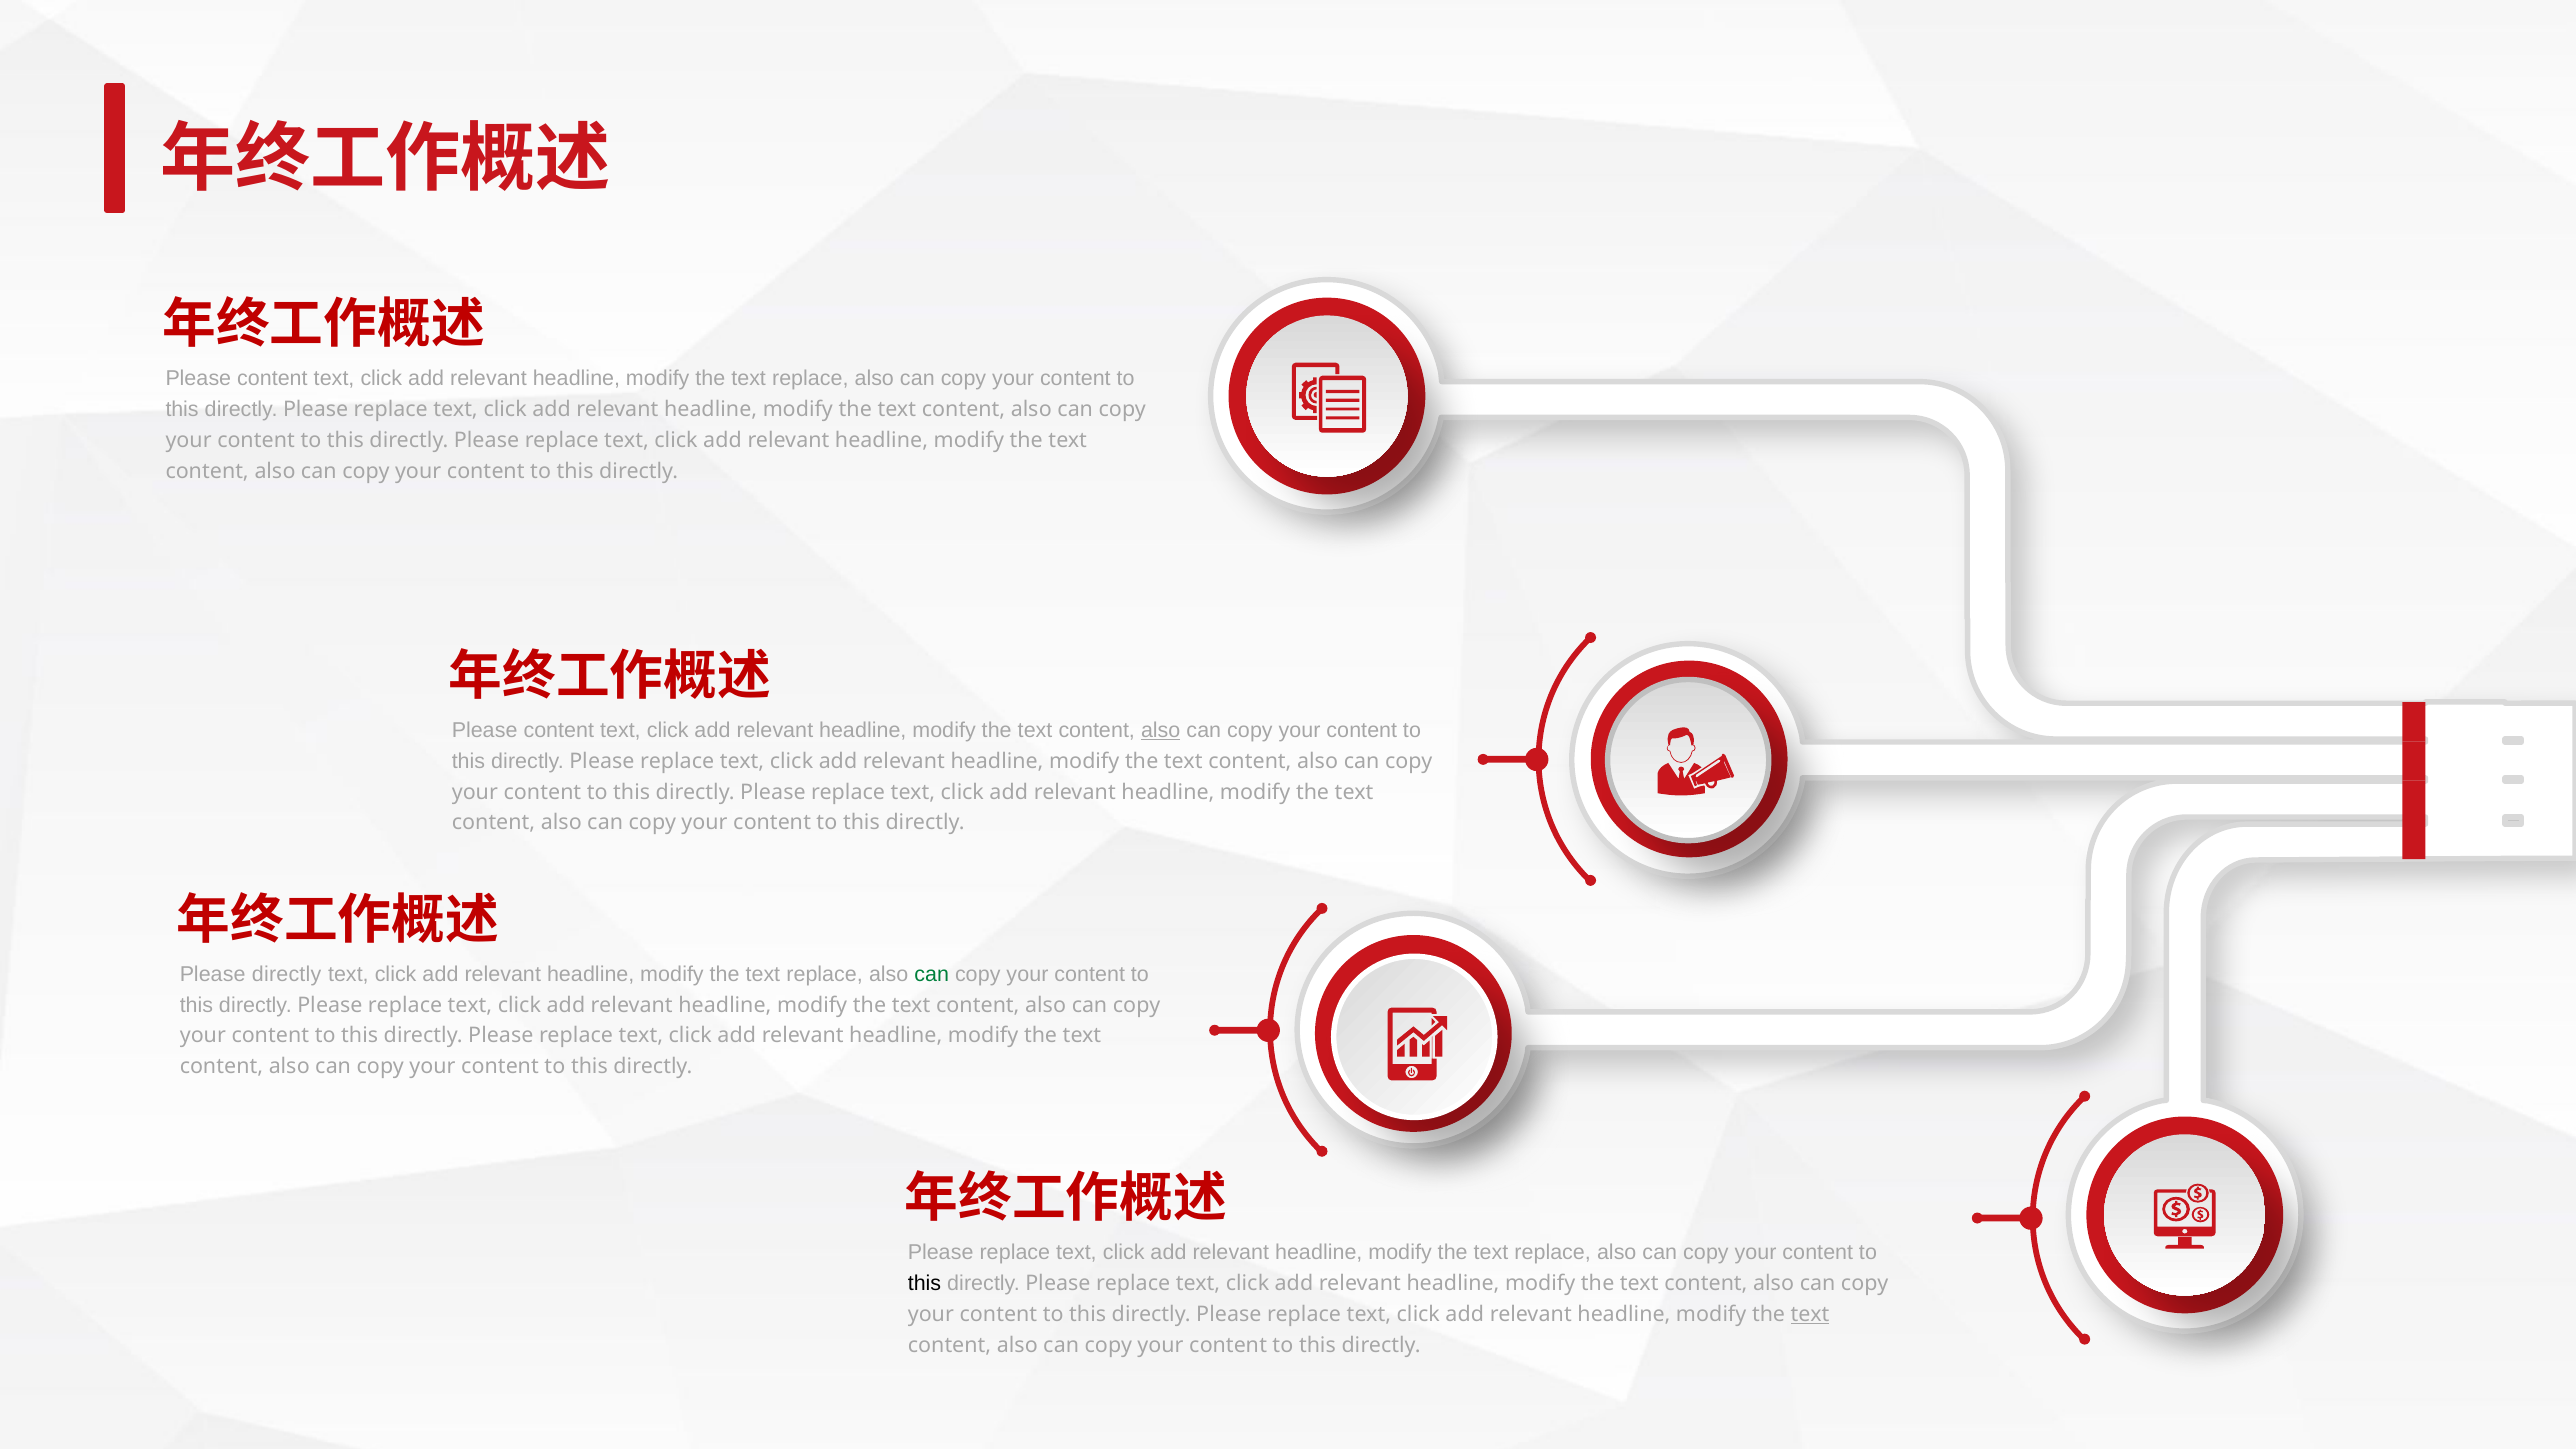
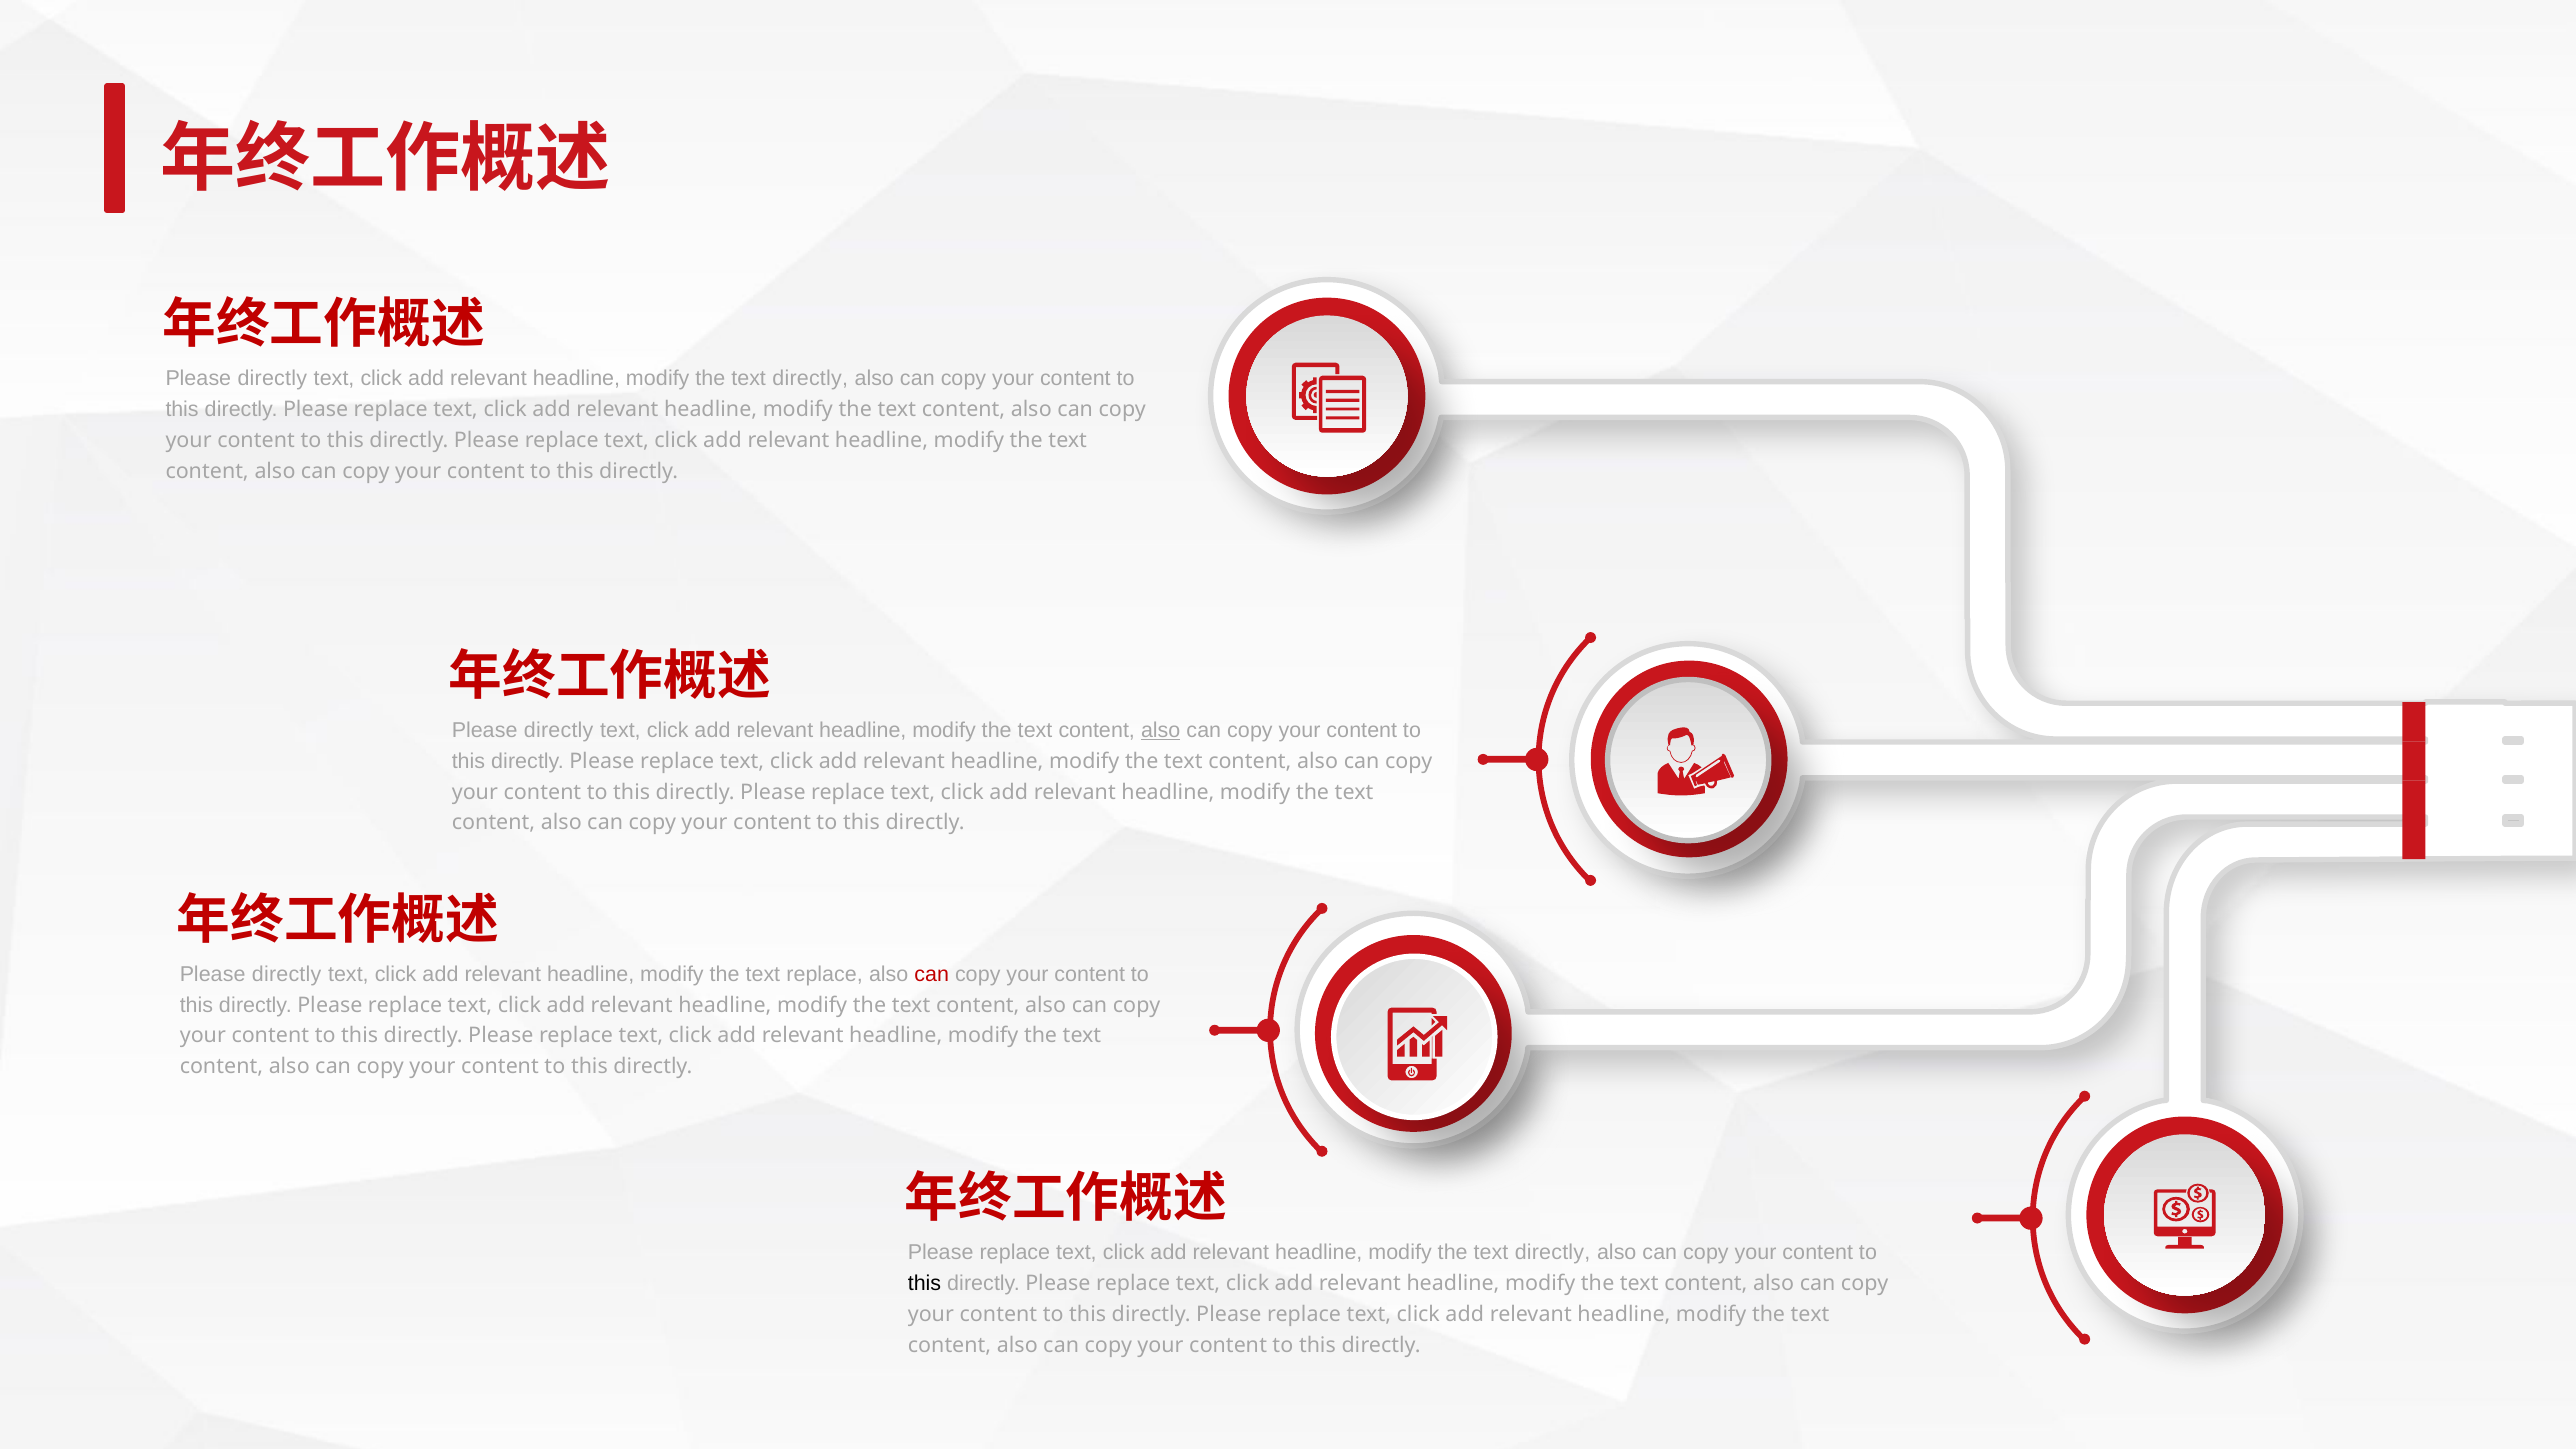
content at (272, 379): content -> directly
replace at (810, 379): replace -> directly
content at (559, 730): content -> directly
can at (932, 974) colour: green -> red
replace at (1553, 1253): replace -> directly
text at (1810, 1314) underline: present -> none
